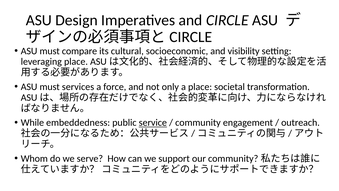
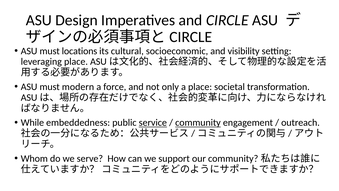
compare: compare -> locations
services: services -> modern
community at (198, 123) underline: none -> present
